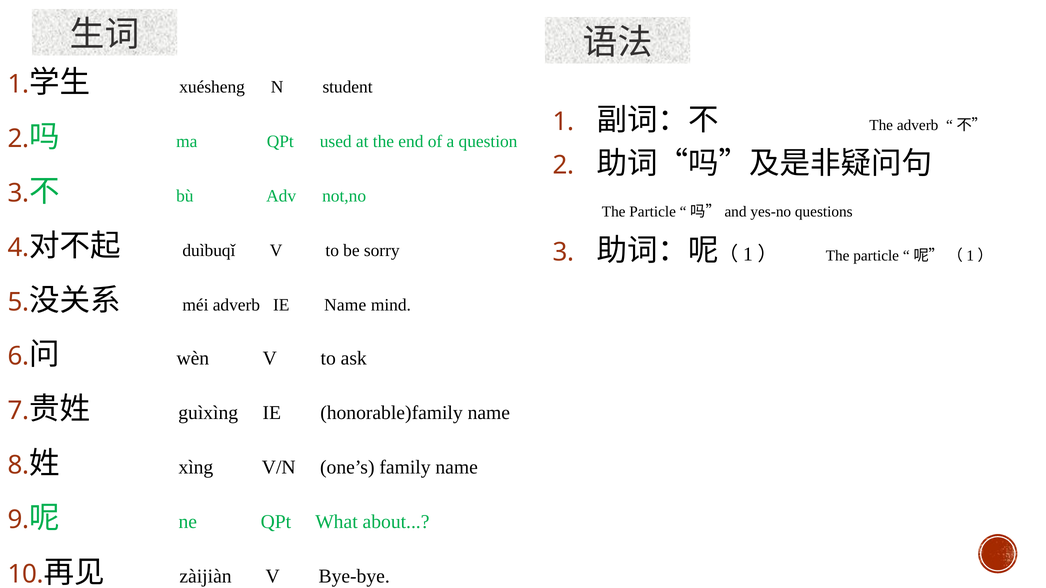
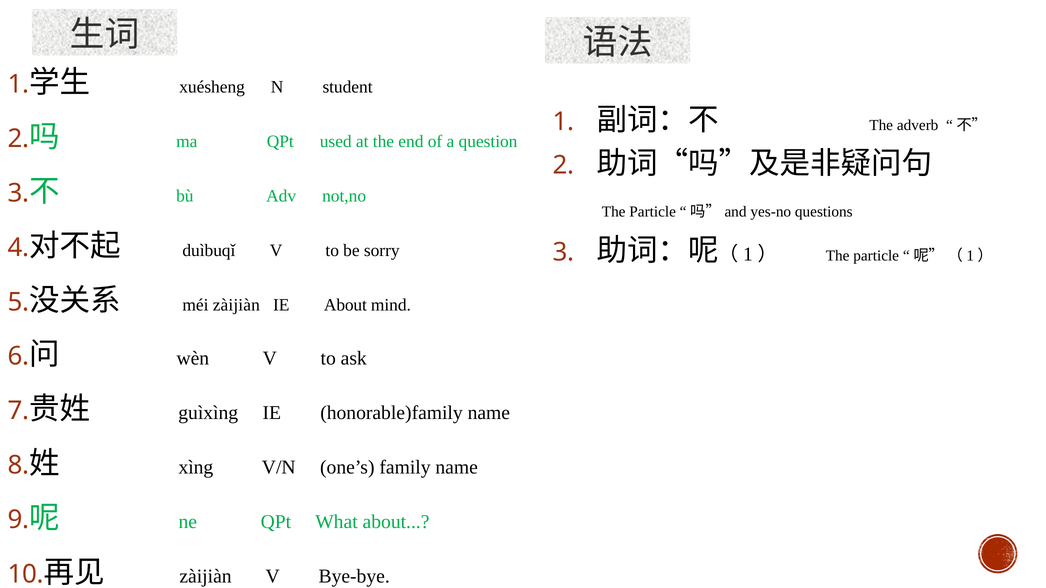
méi adverb: adverb -> zàijiàn
IE Name: Name -> About
